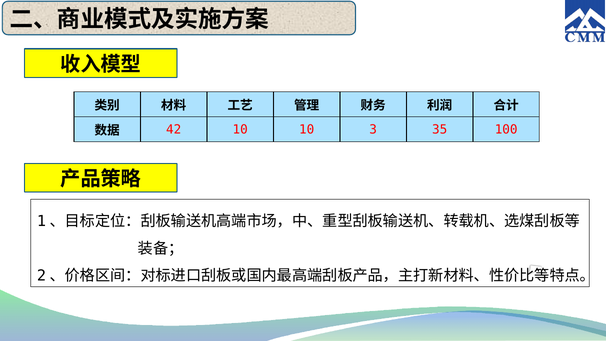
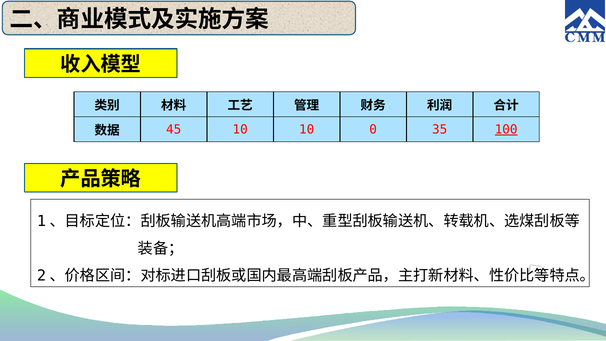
42: 42 -> 45
3: 3 -> 0
100 underline: none -> present
